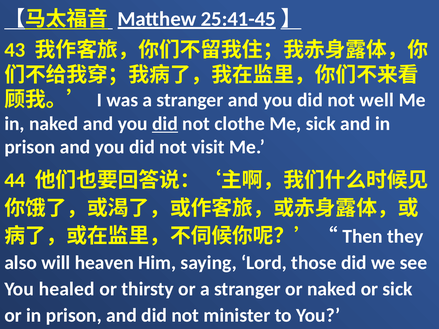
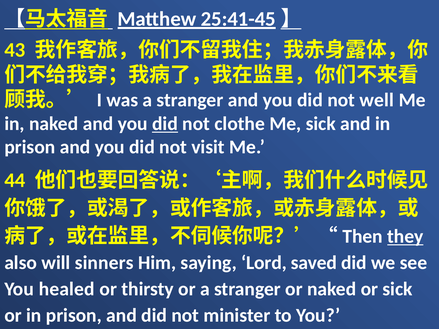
they underline: none -> present
heaven: heaven -> sinners
those: those -> saved
